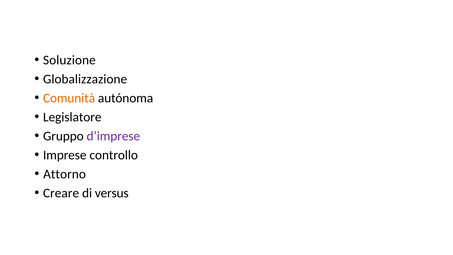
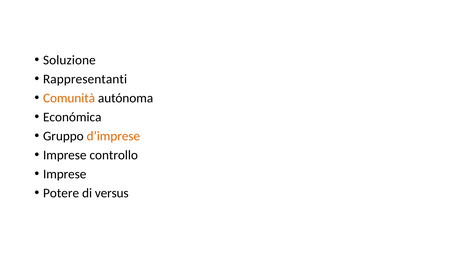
Globalizzazione: Globalizzazione -> Rappresentanti
Legislatore: Legislatore -> Económica
d’imprese colour: purple -> orange
Attorno at (65, 174): Attorno -> Imprese
Creare: Creare -> Potere
